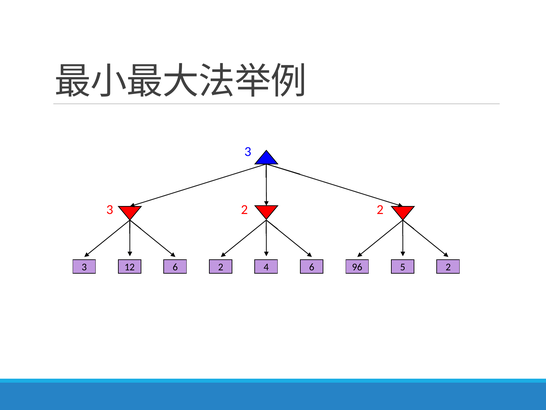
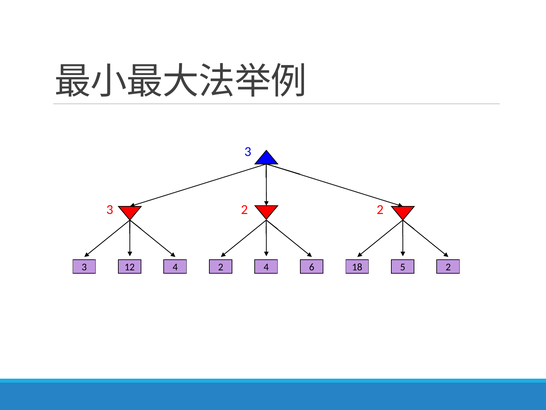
12 6: 6 -> 4
96: 96 -> 18
